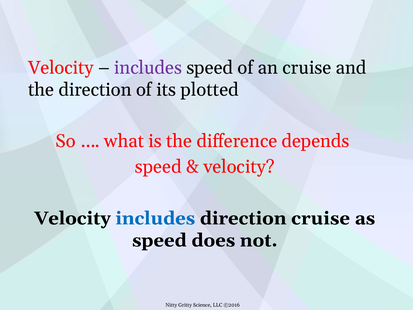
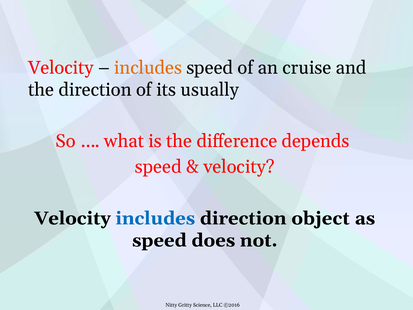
includes at (148, 68) colour: purple -> orange
plotted: plotted -> usually
direction cruise: cruise -> object
